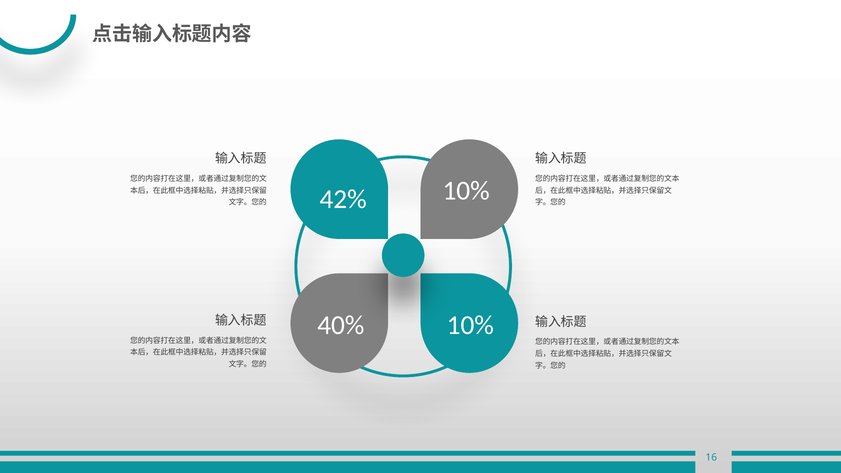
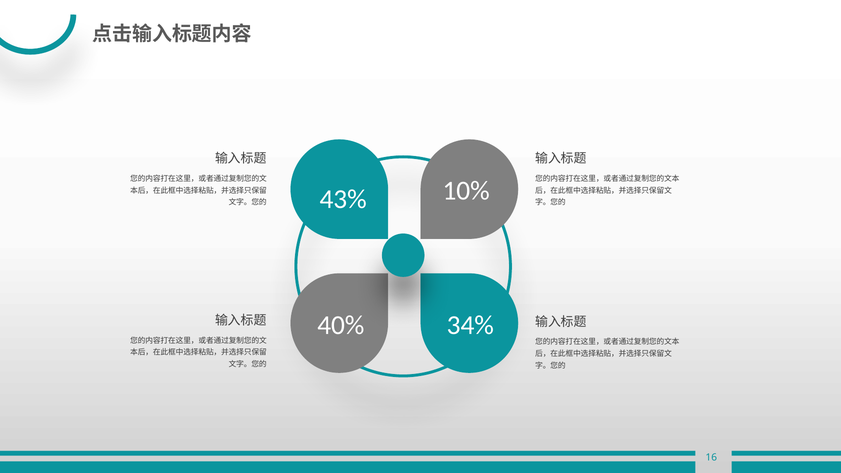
42%: 42% -> 43%
10% at (470, 325): 10% -> 34%
